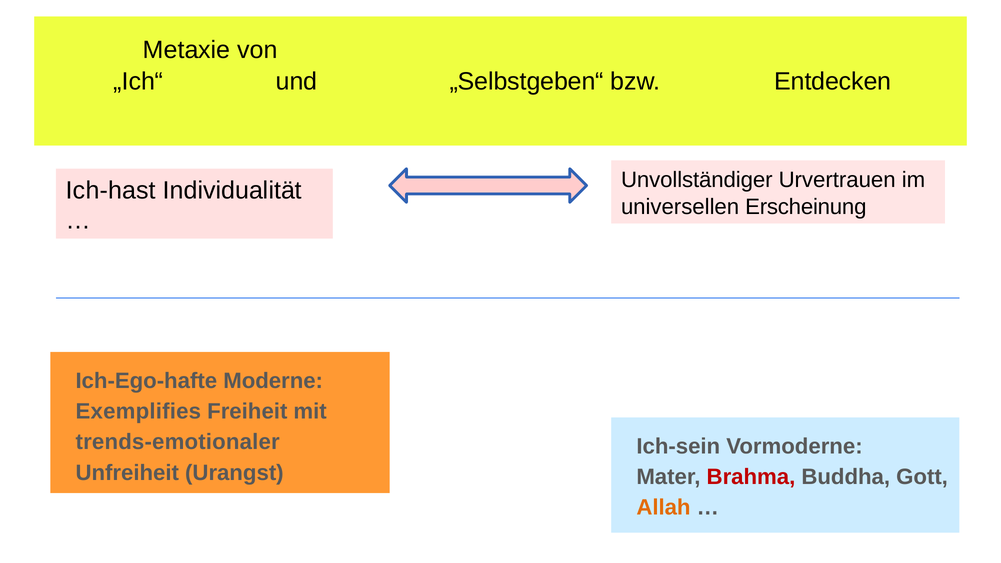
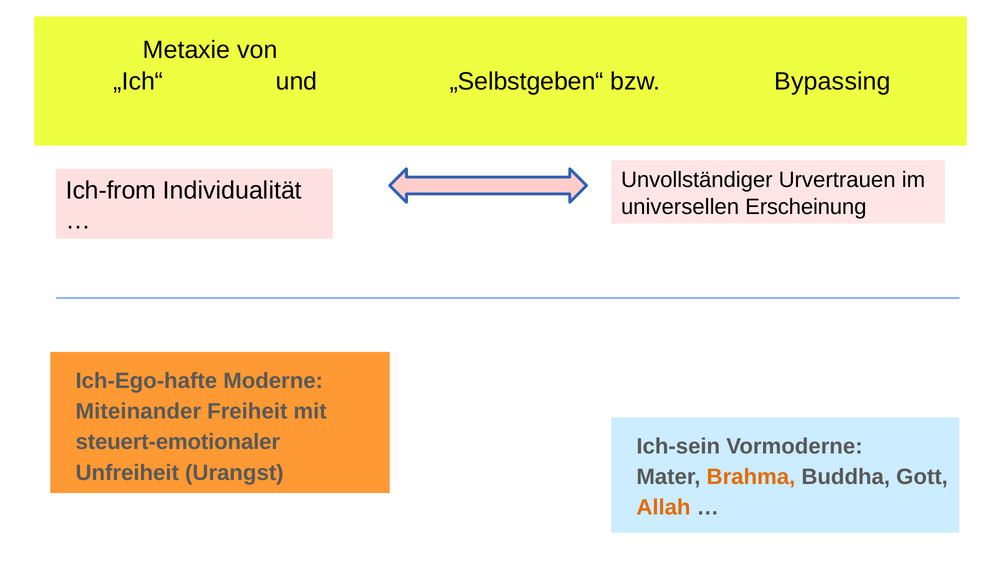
Entdecken: Entdecken -> Bypassing
Ich-hast: Ich-hast -> Ich-from
Exemplifies: Exemplifies -> Miteinander
trends-emotionaler: trends-emotionaler -> steuert-emotionaler
Brahma colour: red -> orange
